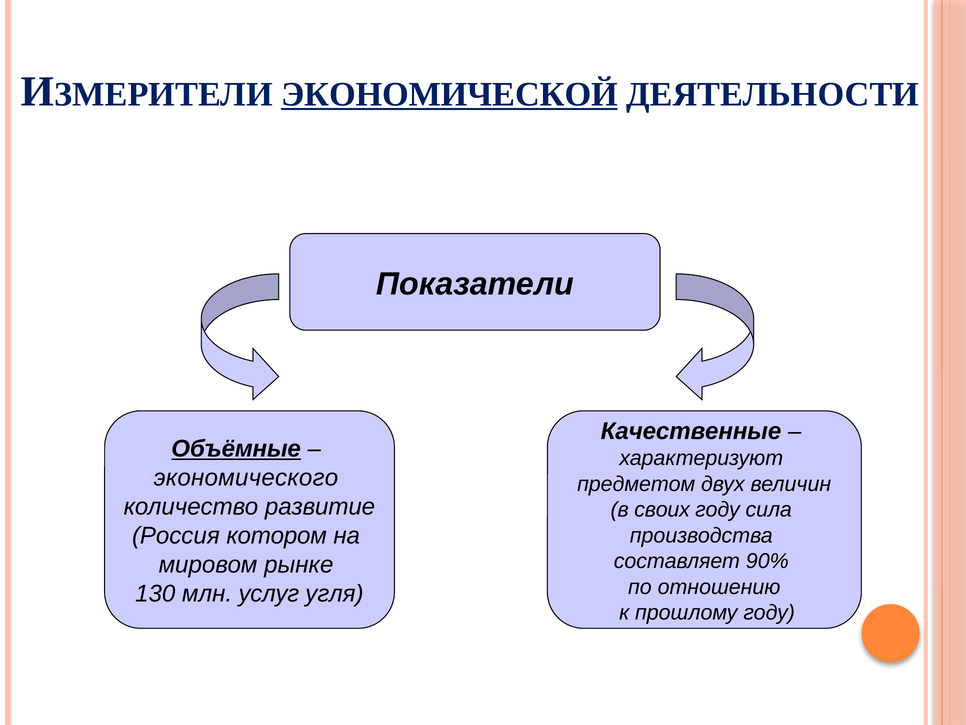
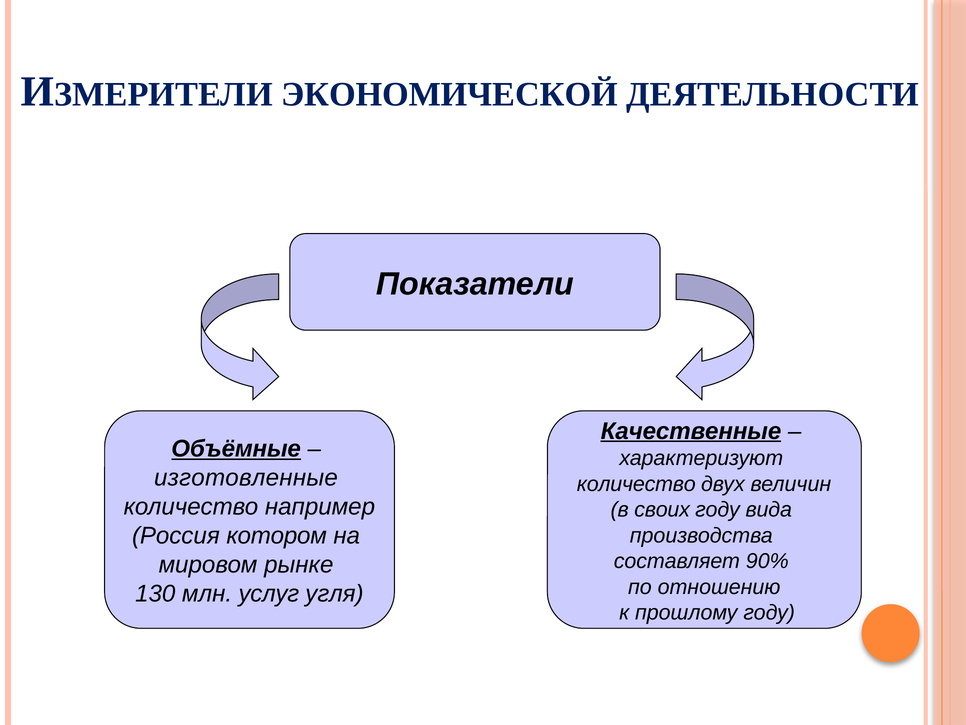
ЭКОНОМИЧЕСКОЙ underline: present -> none
Качественные underline: none -> present
экономического: экономического -> изготовленные
предметом at (636, 484): предметом -> количество
развитие: развитие -> например
сила: сила -> вида
